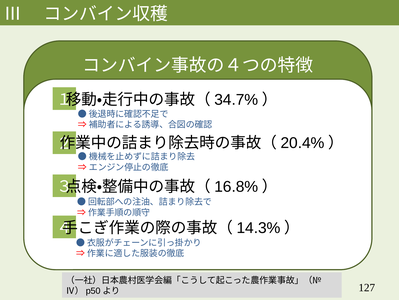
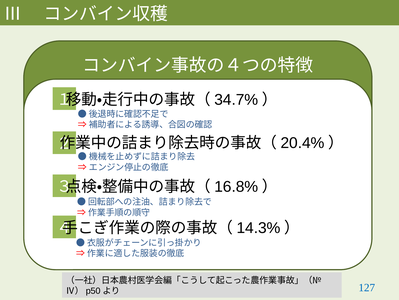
127 colour: black -> blue
